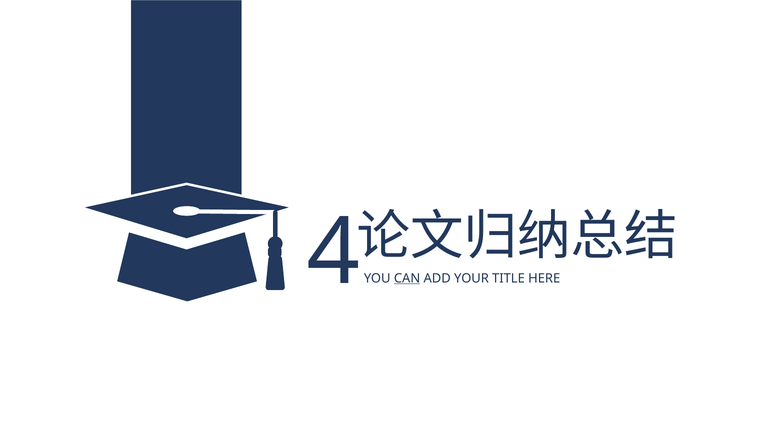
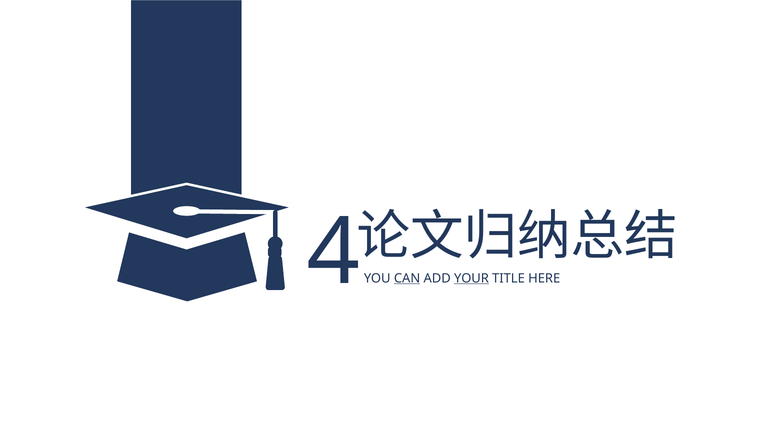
YOUR underline: none -> present
